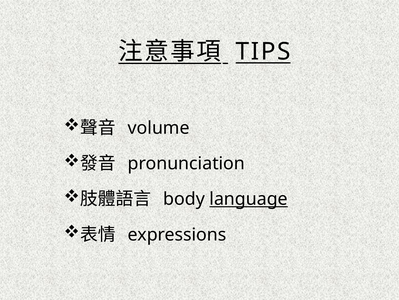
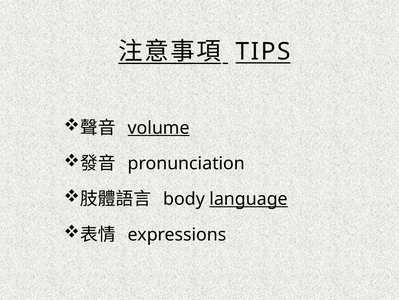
volume underline: none -> present
